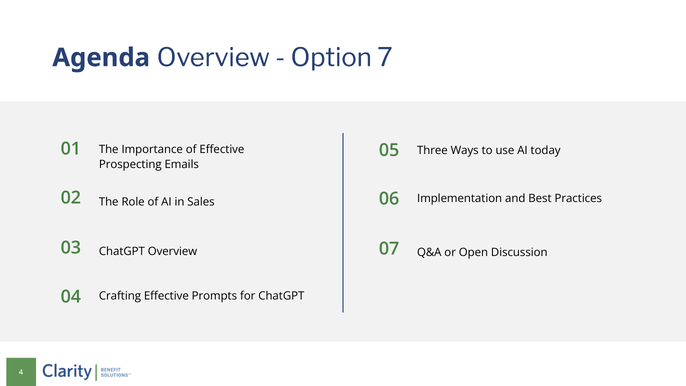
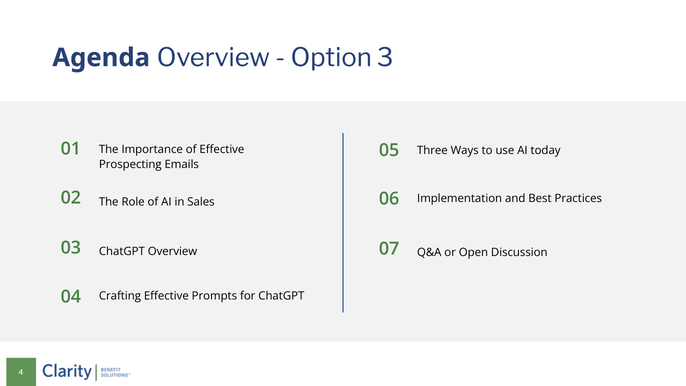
7: 7 -> 3
